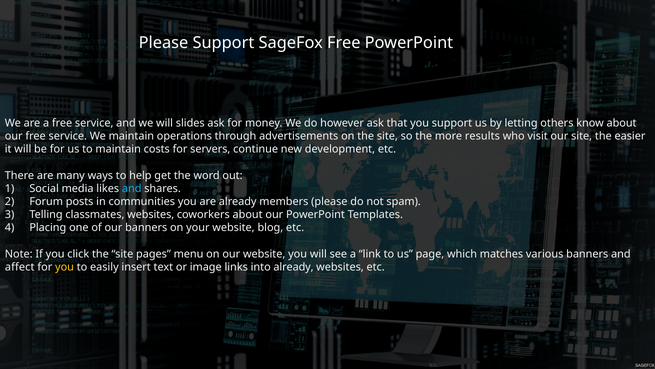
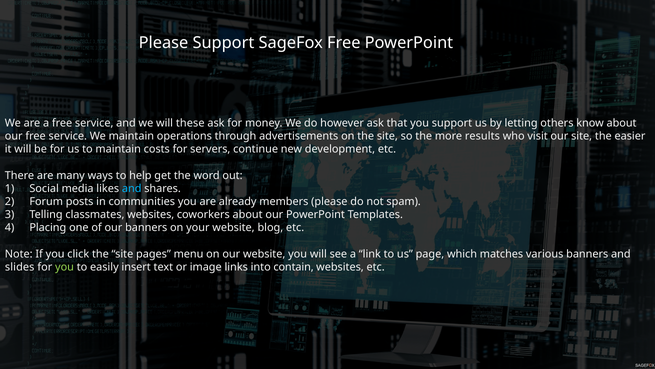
slides: slides -> these
affect: affect -> slides
you at (65, 267) colour: yellow -> light green
into already: already -> contain
